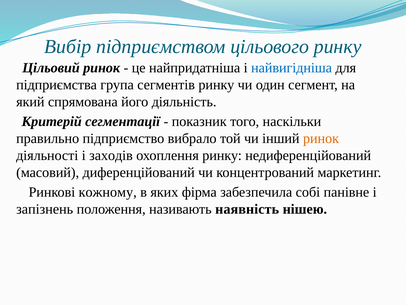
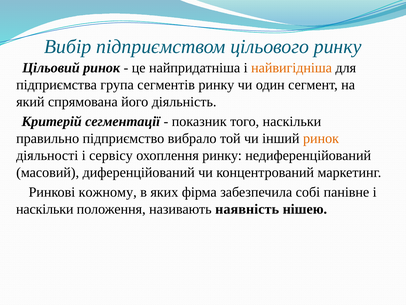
найвигідніша colour: blue -> orange
заходів: заходів -> сервісу
запізнень at (45, 209): запізнень -> наскільки
